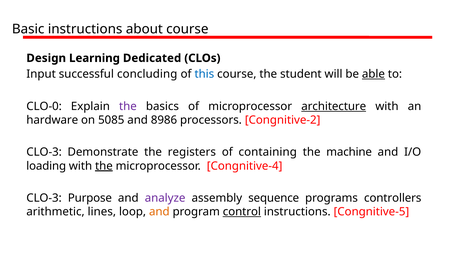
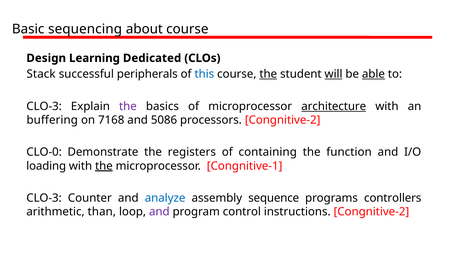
Basic instructions: instructions -> sequencing
Input: Input -> Stack
concluding: concluding -> peripherals
the at (268, 74) underline: none -> present
will underline: none -> present
CLO-0 at (44, 106): CLO-0 -> CLO-3
hardware: hardware -> buffering
5085: 5085 -> 7168
8986: 8986 -> 5086
CLO-3 at (44, 152): CLO-3 -> CLO-0
machine: machine -> function
Congnitive-4: Congnitive-4 -> Congnitive-1
Purpose: Purpose -> Counter
analyze colour: purple -> blue
lines: lines -> than
and at (159, 212) colour: orange -> purple
control underline: present -> none
instructions Congnitive-5: Congnitive-5 -> Congnitive-2
